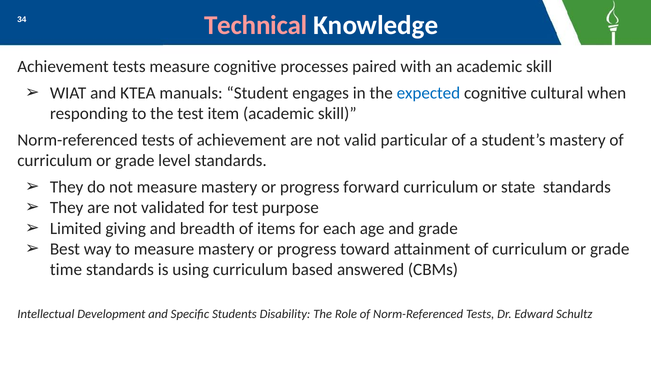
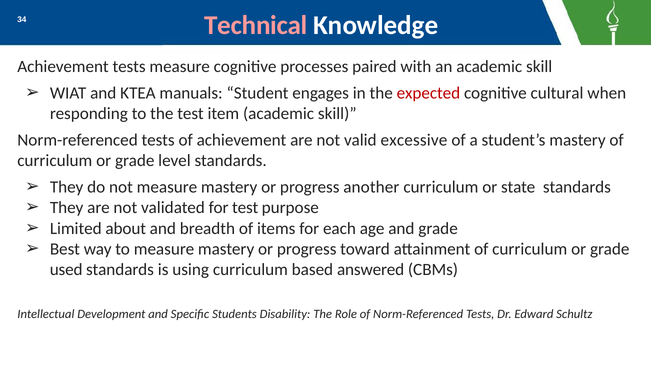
expected colour: blue -> red
particular: particular -> excessive
forward: forward -> another
giving: giving -> about
time: time -> used
